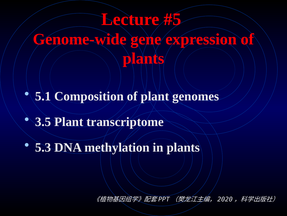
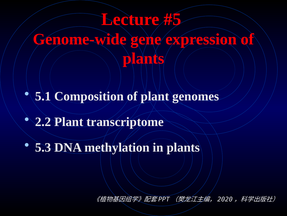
3.5: 3.5 -> 2.2
